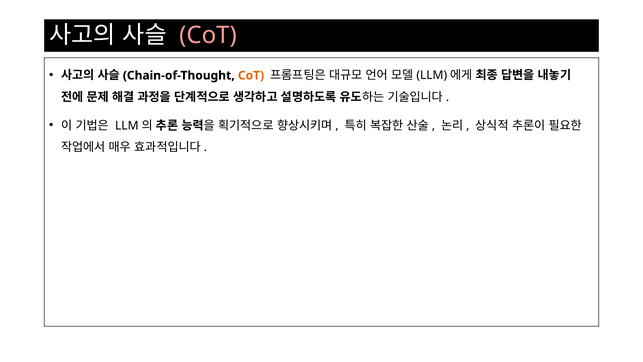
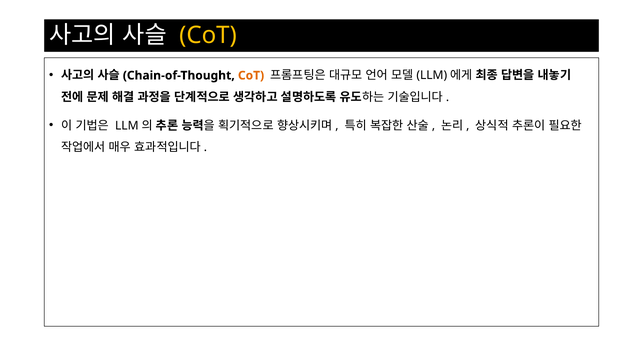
CoT at (208, 35) colour: pink -> yellow
